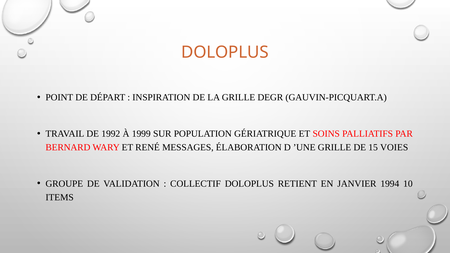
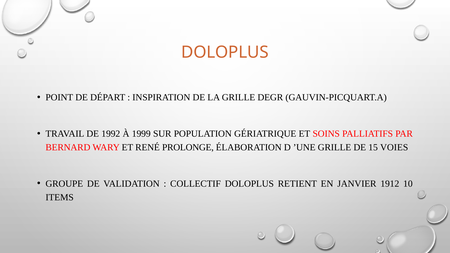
MESSAGES: MESSAGES -> PROLONGE
1994: 1994 -> 1912
